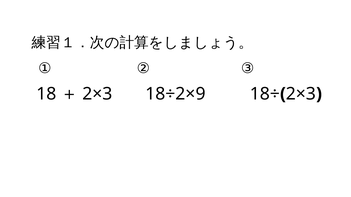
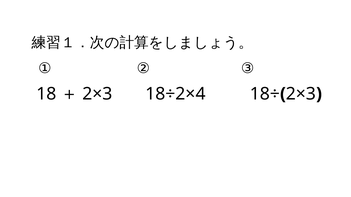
18÷2×9: 18÷2×9 -> 18÷2×4
